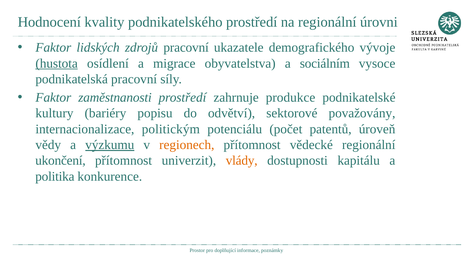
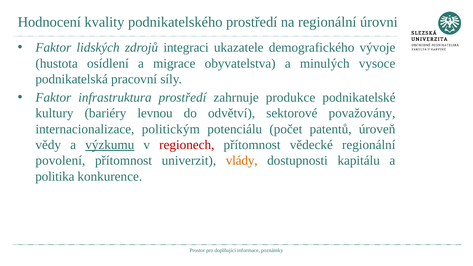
zdrojů pracovní: pracovní -> integraci
hustota underline: present -> none
sociálním: sociálním -> minulých
zaměstnanosti: zaměstnanosti -> infrastruktura
popisu: popisu -> levnou
regionech colour: orange -> red
ukončení: ukončení -> povolení
